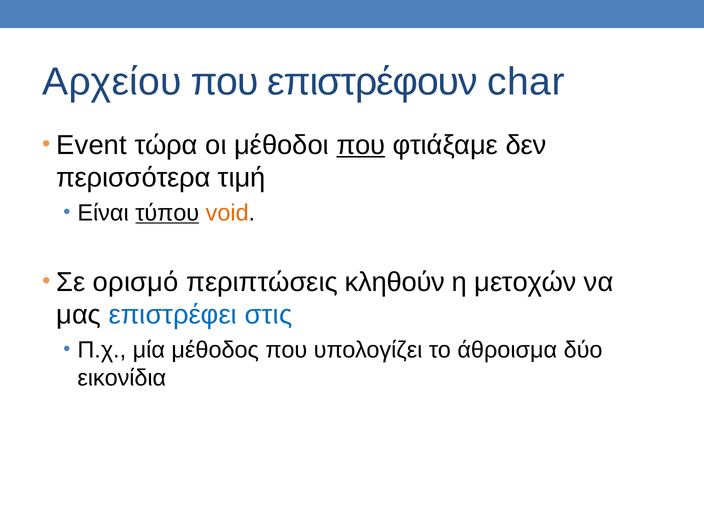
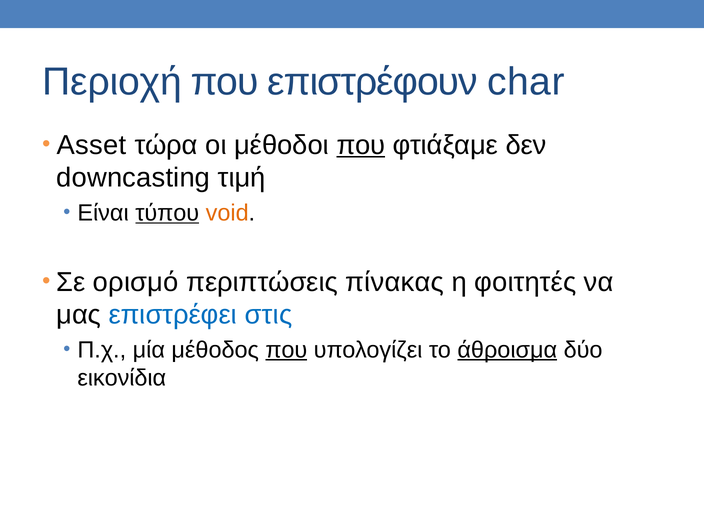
Αρχείου: Αρχείου -> Περιοχή
Event: Event -> Asset
περισσότερα: περισσότερα -> downcasting
κληθούν: κληθούν -> πίνακας
μετοχών: μετοχών -> φοιτητές
που at (286, 350) underline: none -> present
άθροισμα underline: none -> present
